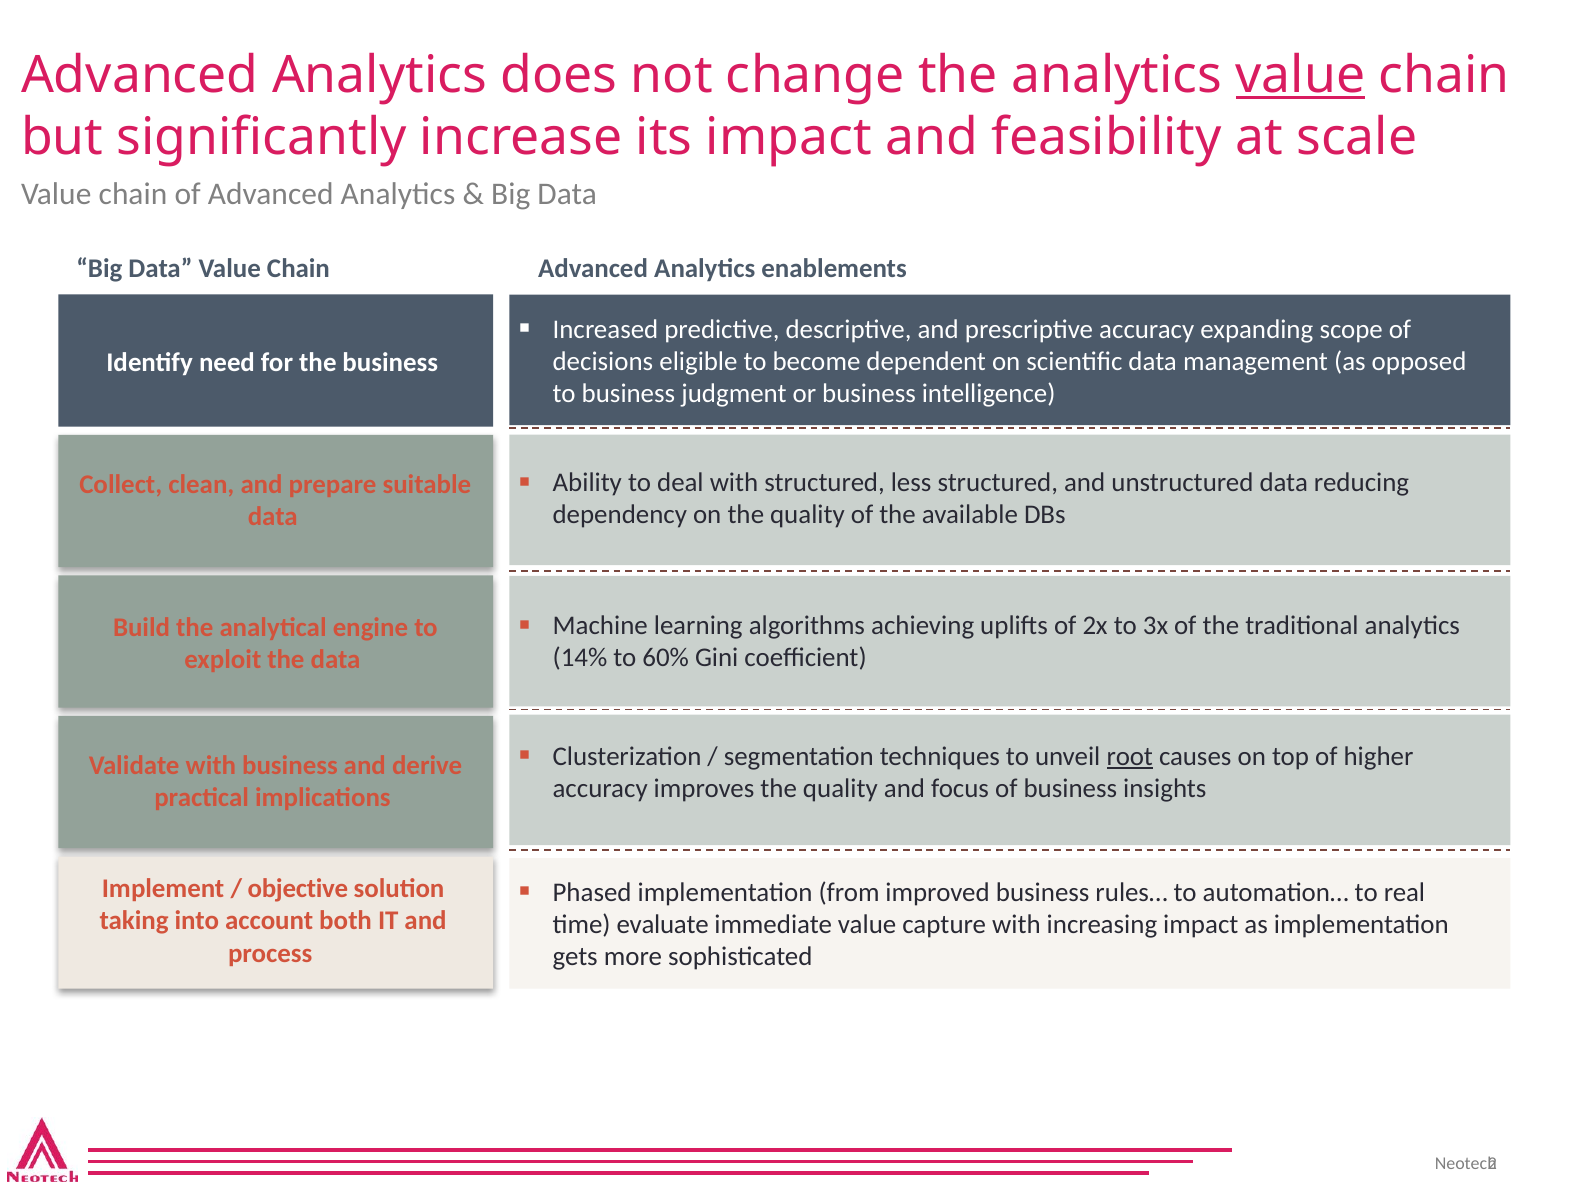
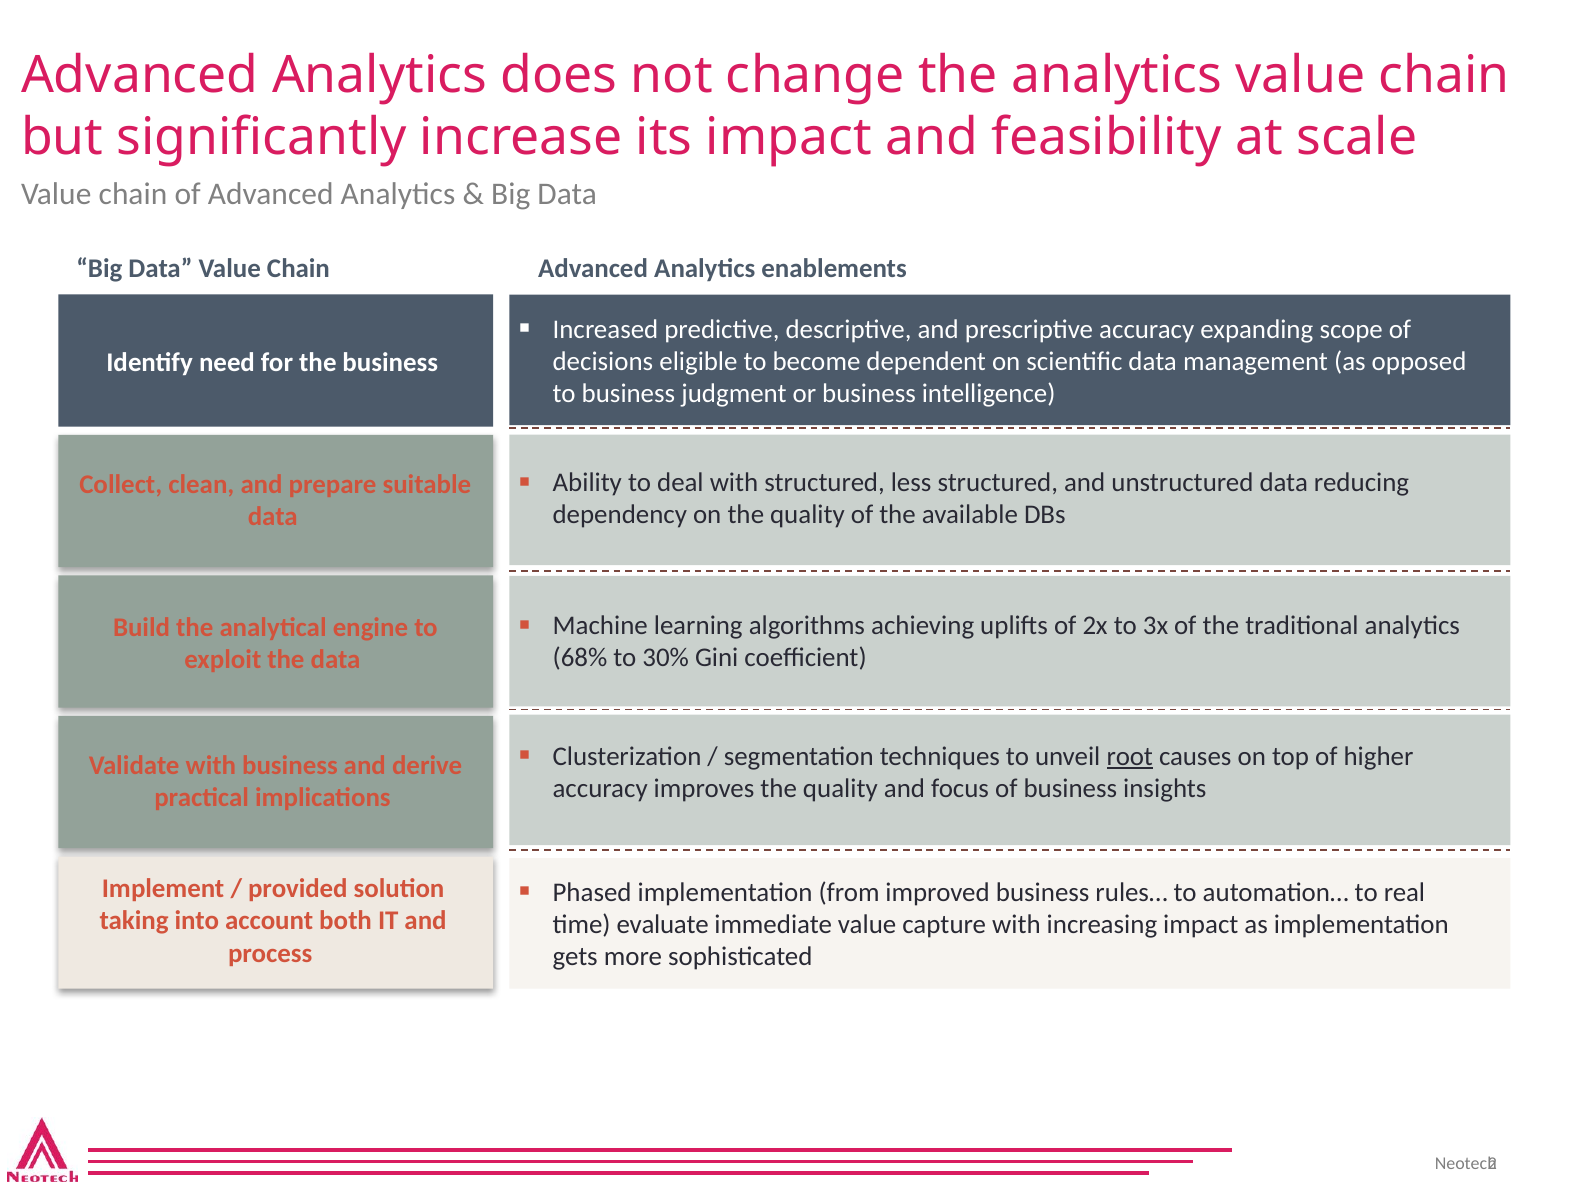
value at (1301, 75) underline: present -> none
14%: 14% -> 68%
60%: 60% -> 30%
objective: objective -> provided
